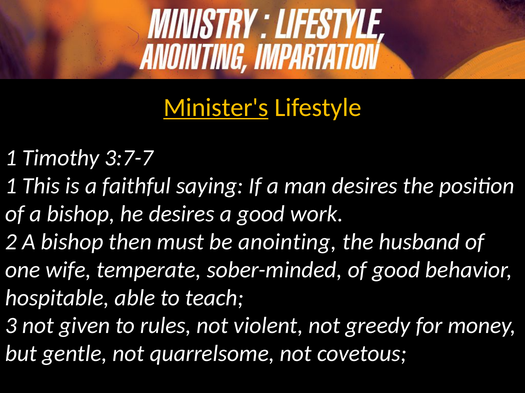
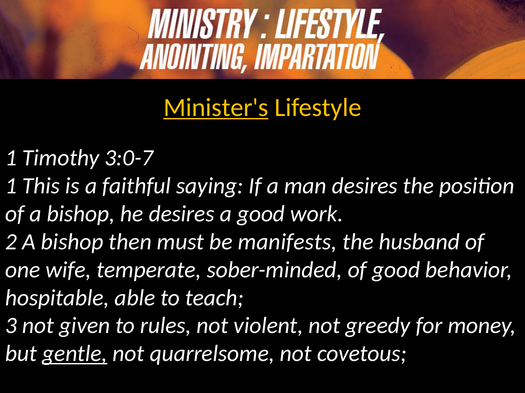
3:7-7: 3:7-7 -> 3:0-7
anointing: anointing -> manifests
gentle underline: none -> present
